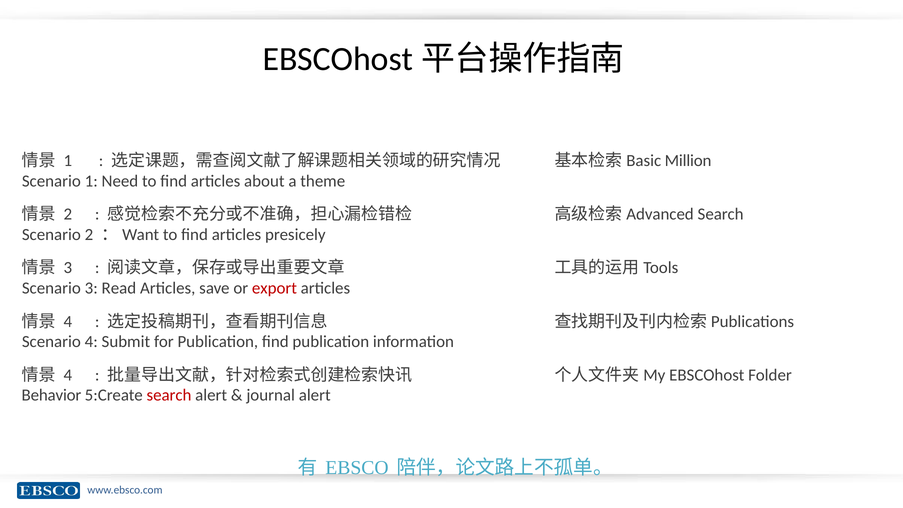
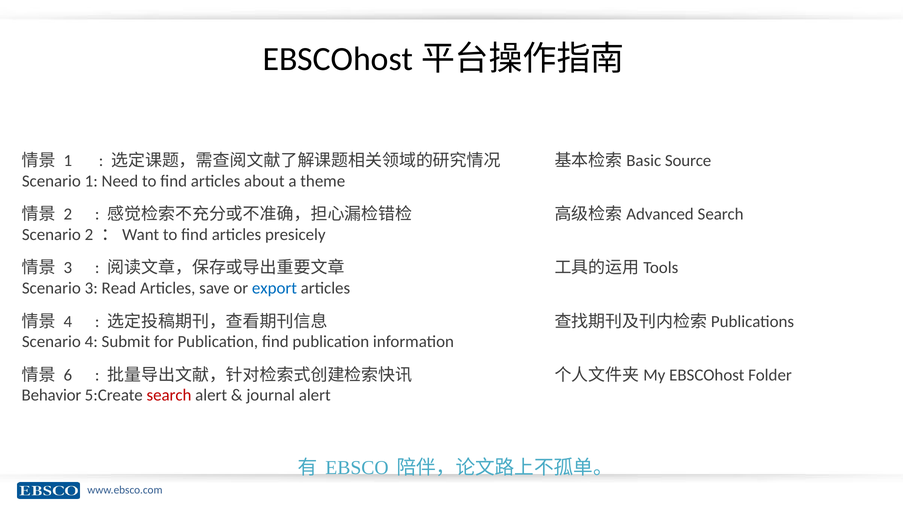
Million: Million -> Source
export colour: red -> blue
4 at (68, 375): 4 -> 6
